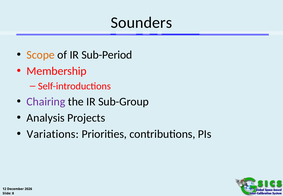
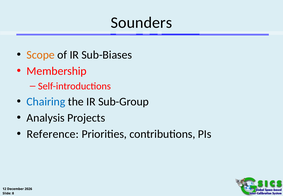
Sub-Period: Sub-Period -> Sub-Biases
Chairing colour: purple -> blue
Variations: Variations -> Reference
